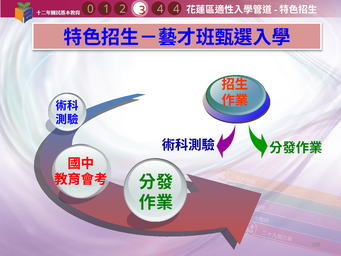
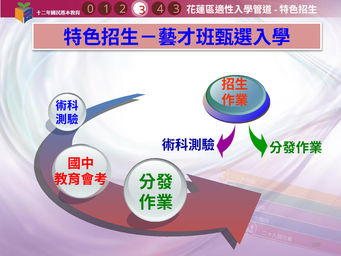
4 4: 4 -> 3
